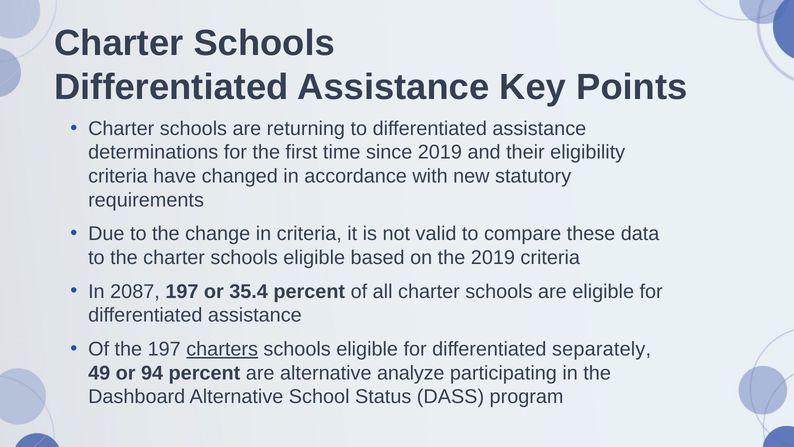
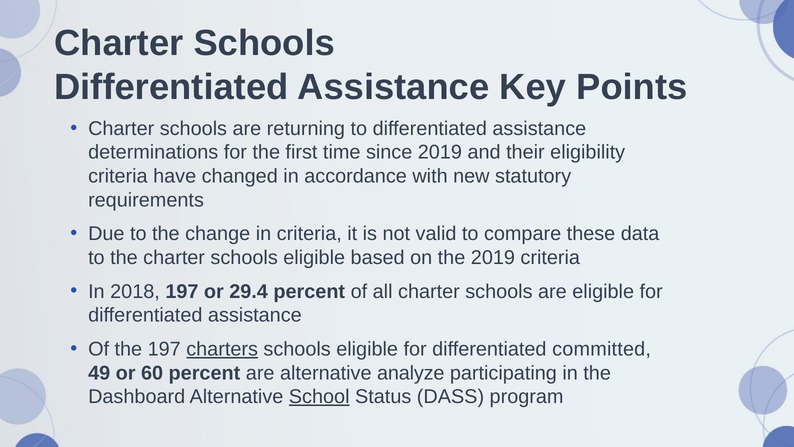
2087: 2087 -> 2018
35.4: 35.4 -> 29.4
separately: separately -> committed
94: 94 -> 60
School underline: none -> present
